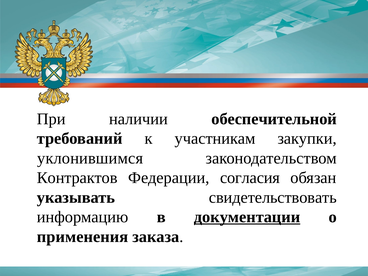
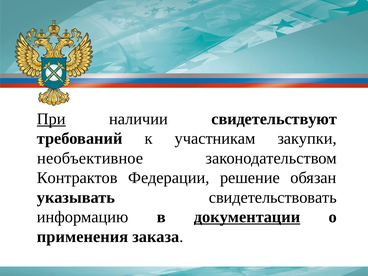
При underline: none -> present
обеспечительной: обеспечительной -> свидетельствуют
уклонившимся: уклонившимся -> необъективное
согласия: согласия -> решение
